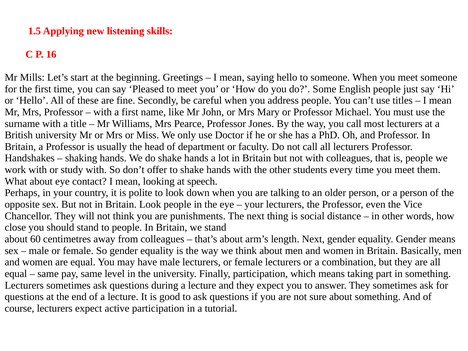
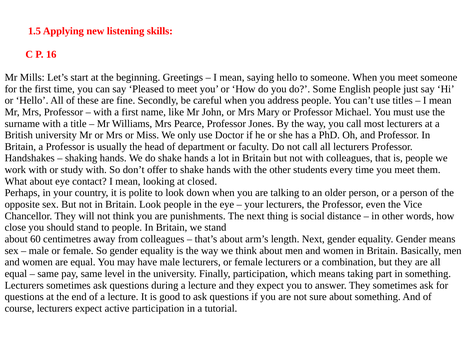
speech: speech -> closed
